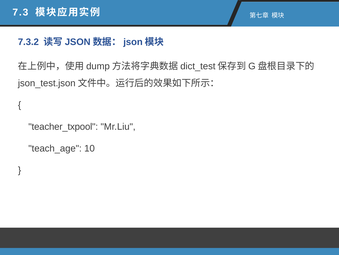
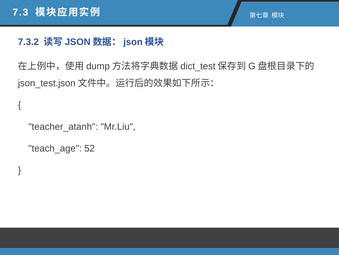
teacher_txpool: teacher_txpool -> teacher_atanh
10: 10 -> 52
